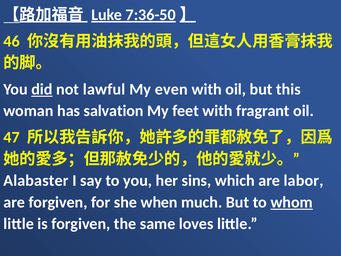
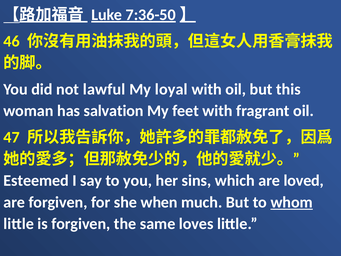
did underline: present -> none
even: even -> loyal
Alabaster: Alabaster -> Esteemed
labor: labor -> loved
